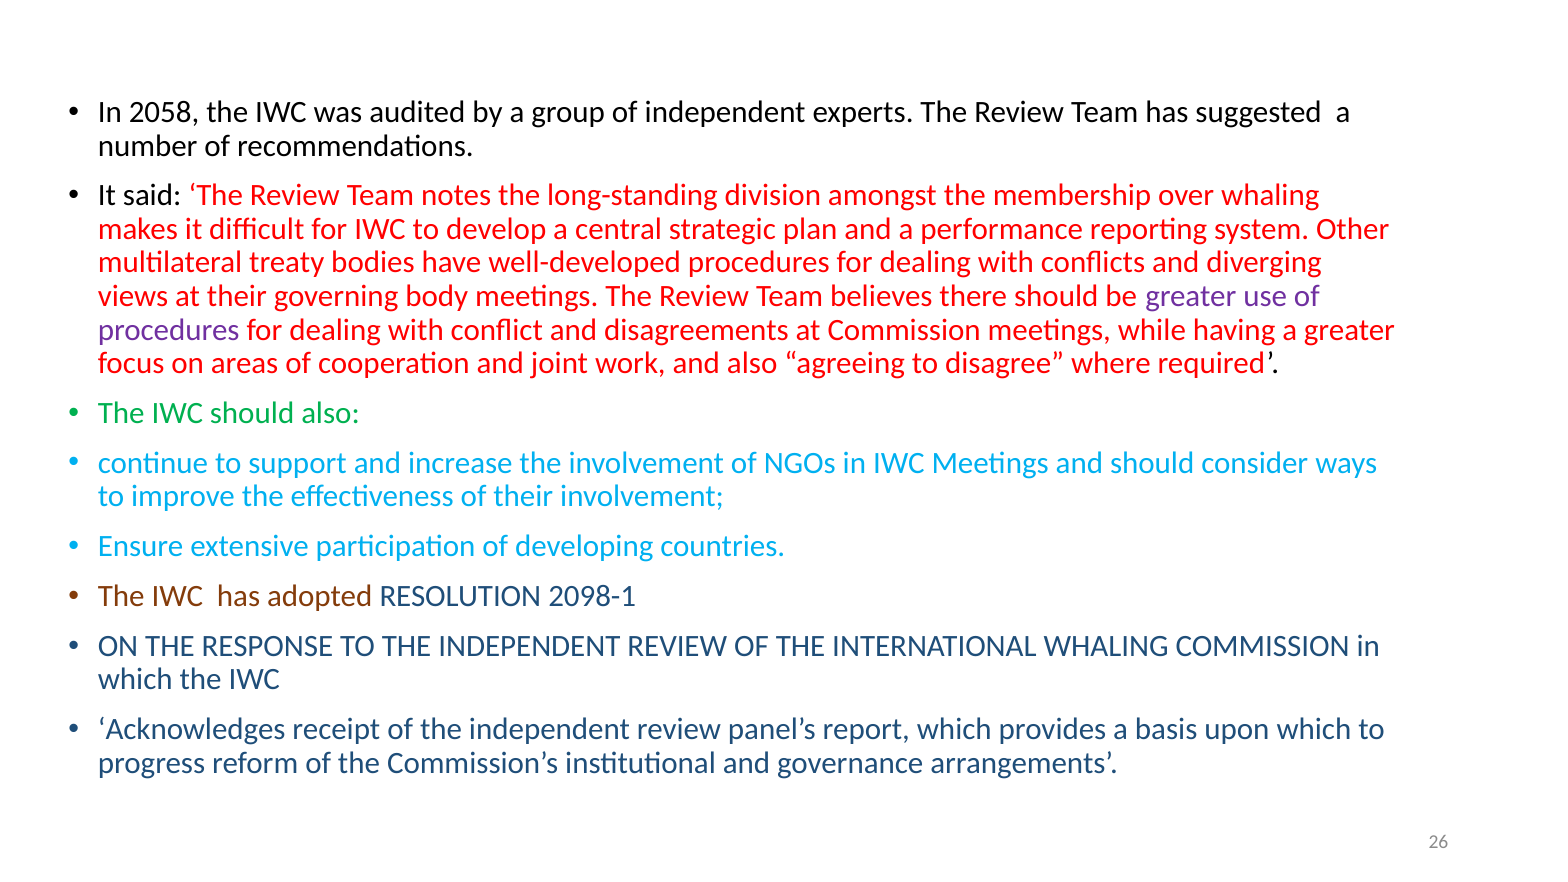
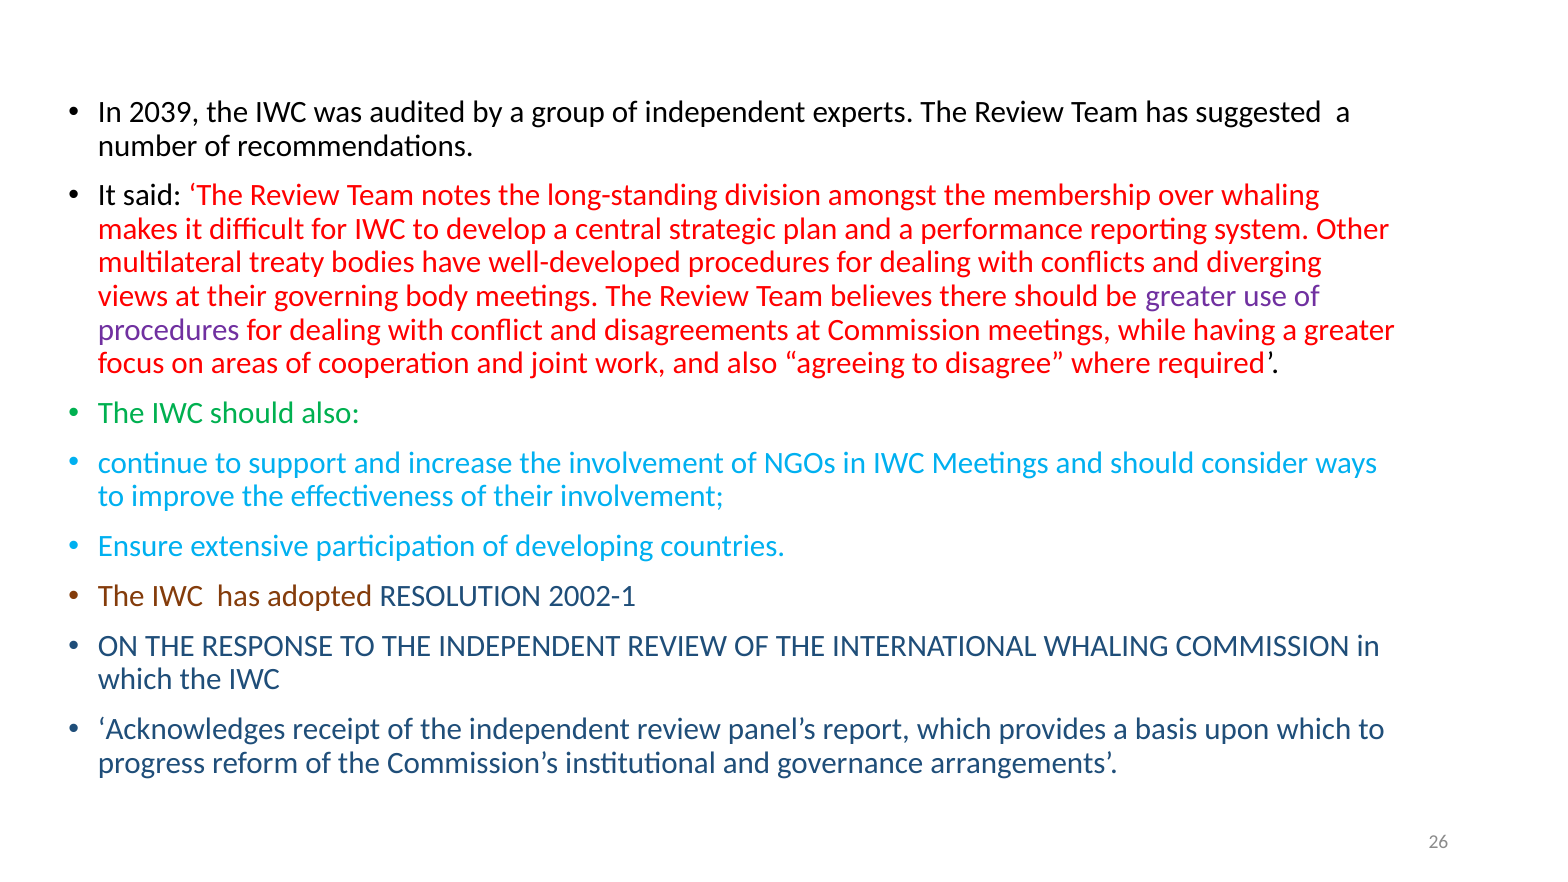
2058: 2058 -> 2039
2098-1: 2098-1 -> 2002-1
